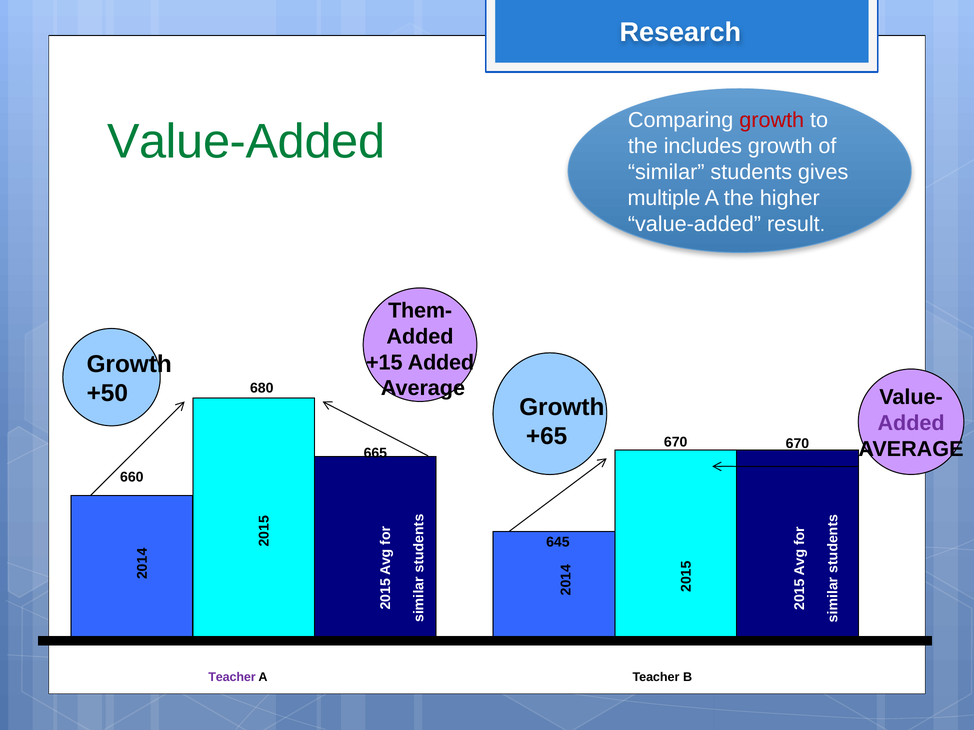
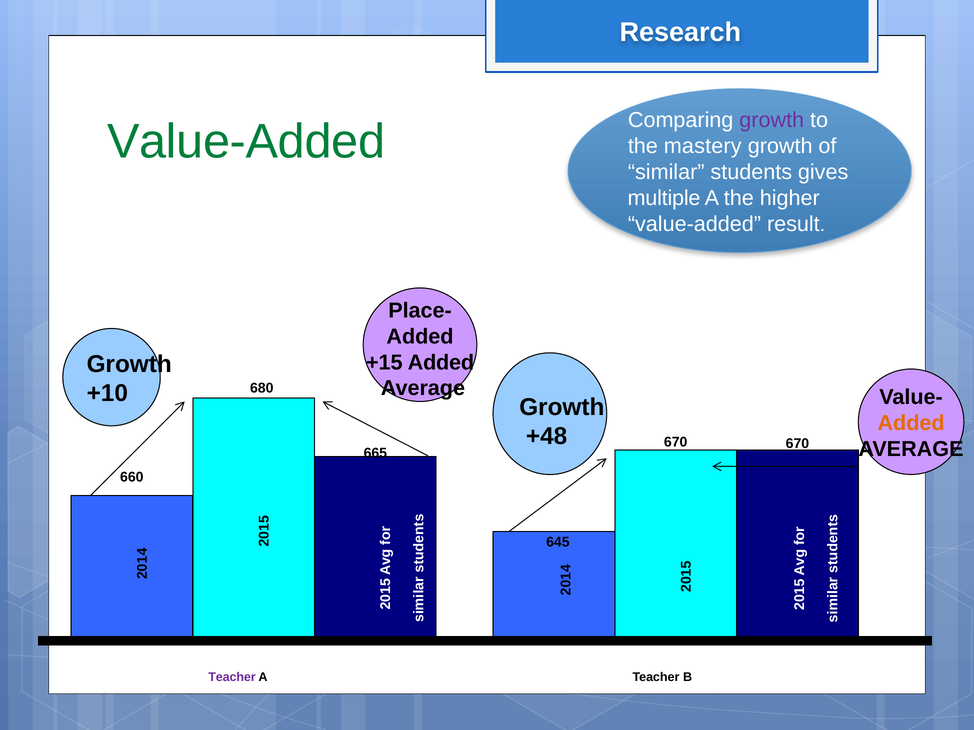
growth at (772, 120) colour: red -> purple
includes: includes -> mastery
Them-: Them- -> Place-
+50: +50 -> +10
Added at (911, 424) colour: purple -> orange
+65: +65 -> +48
